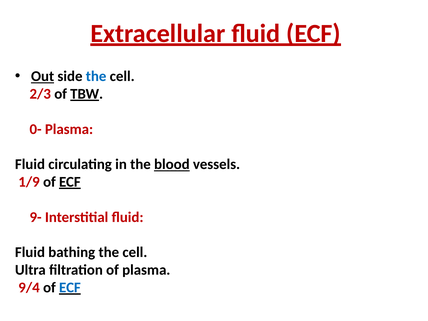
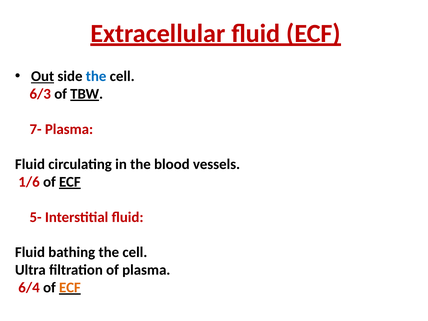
2/3: 2/3 -> 6/3
0-: 0- -> 7-
blood underline: present -> none
1/9: 1/9 -> 1/6
9-: 9- -> 5-
9/4: 9/4 -> 6/4
ECF at (70, 288) colour: blue -> orange
